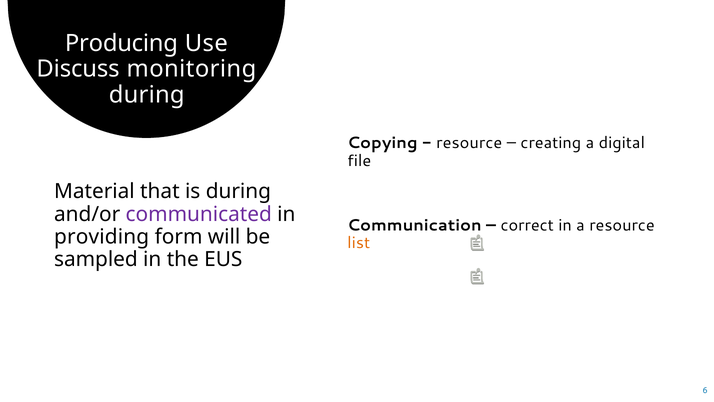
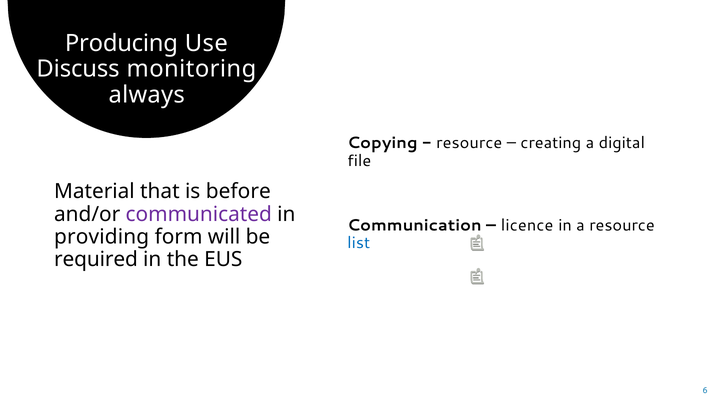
during at (147, 95): during -> always
is during: during -> before
correct: correct -> licence
list colour: orange -> blue
sampled: sampled -> required
